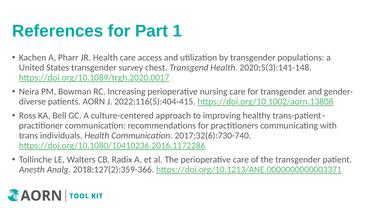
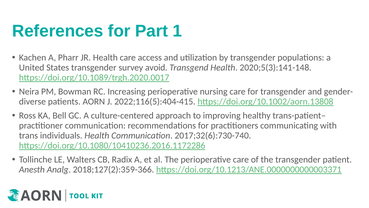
chest: chest -> avoid
